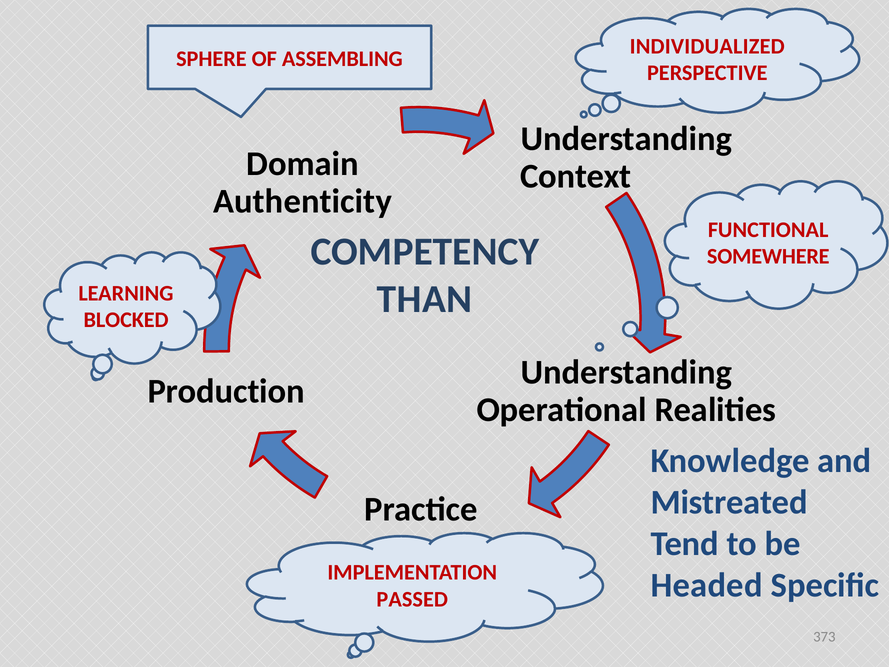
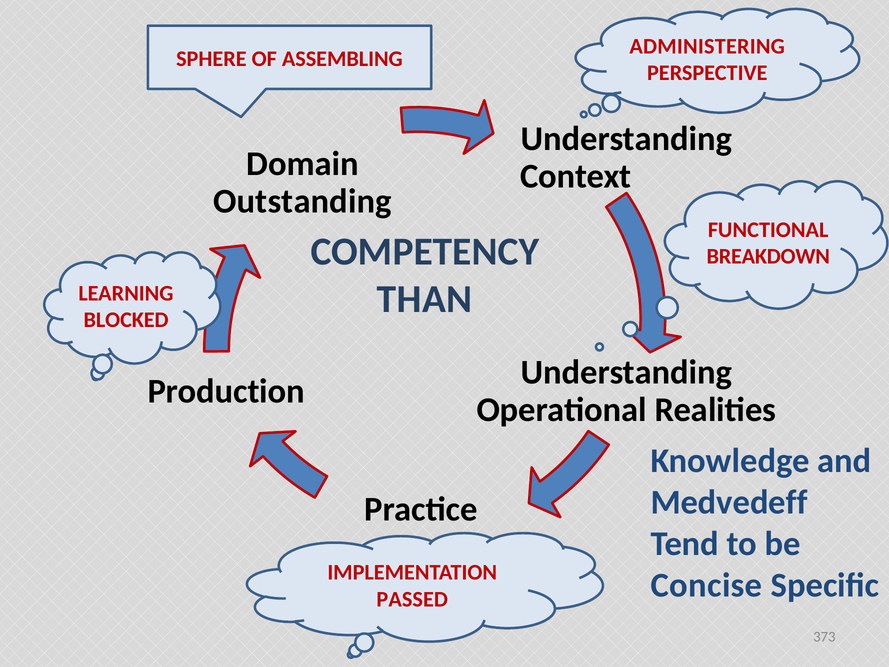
INDIVIDUALIZED: INDIVIDUALIZED -> ADMINISTERING
Authenticity: Authenticity -> Outstanding
SOMEWHERE: SOMEWHERE -> BREAKDOWN
Mistreated: Mistreated -> Medvedeff
Headed: Headed -> Concise
